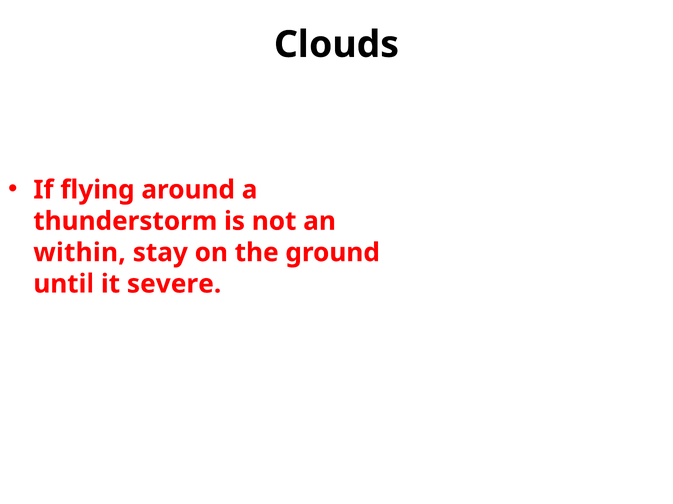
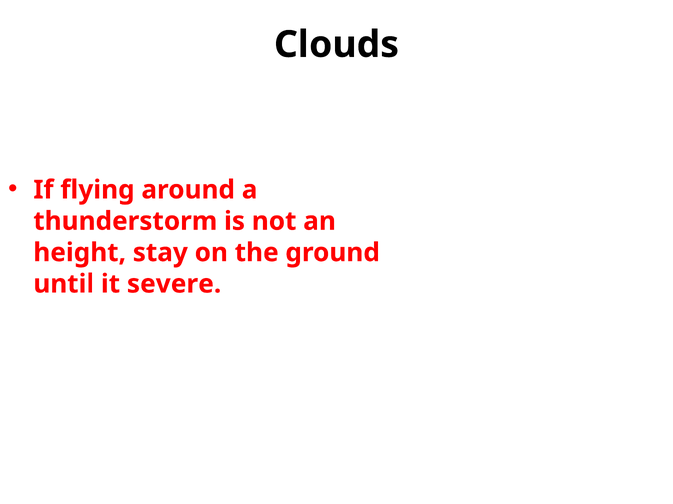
within: within -> height
